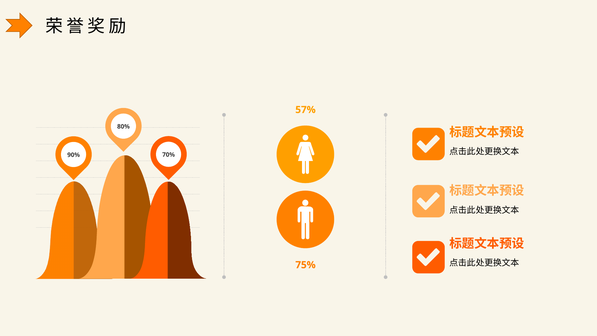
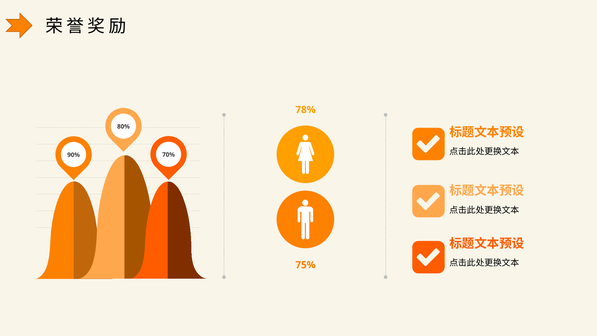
57%: 57% -> 78%
